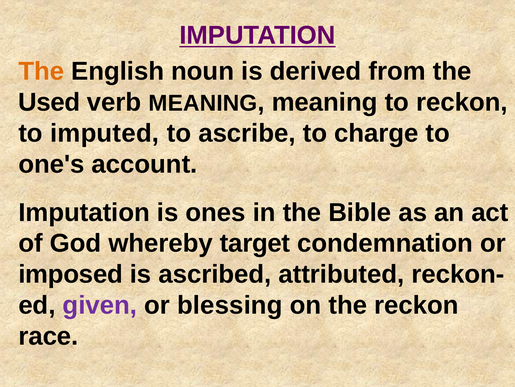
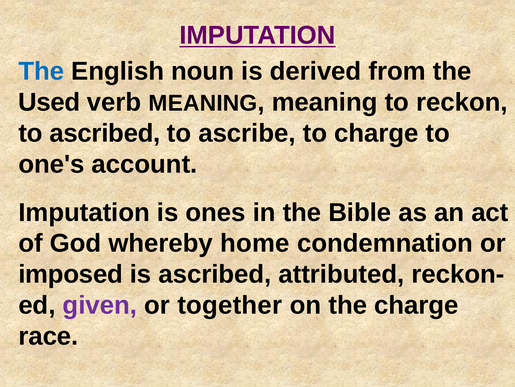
The at (41, 71) colour: orange -> blue
to imputed: imputed -> ascribed
target: target -> home
blessing: blessing -> together
the reckon: reckon -> charge
